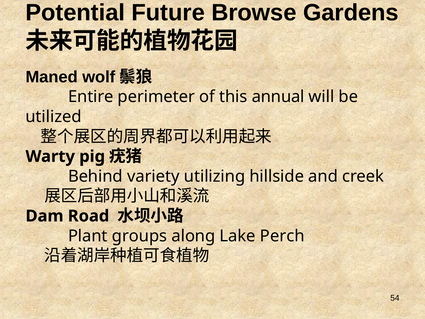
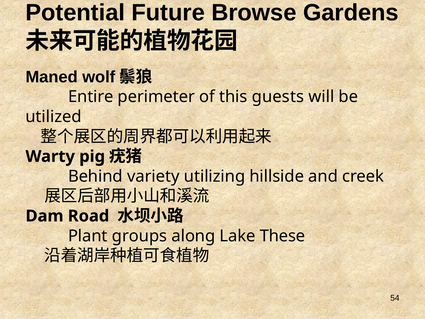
annual: annual -> guests
Perch: Perch -> These
